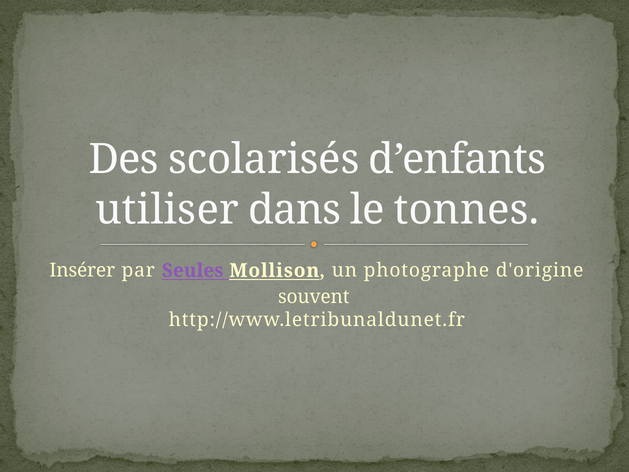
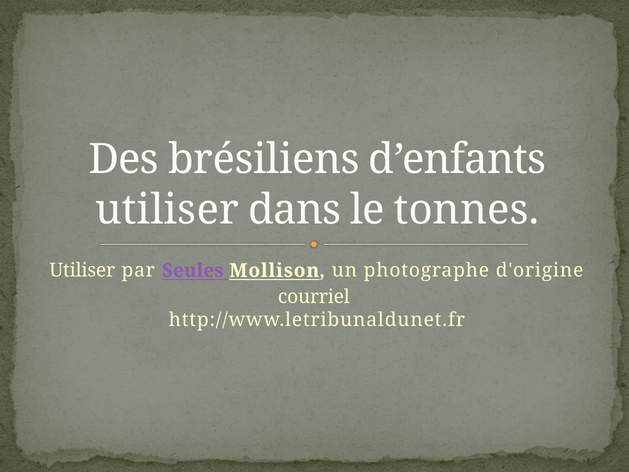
scolarisés: scolarisés -> brésiliens
Insérer at (82, 270): Insérer -> Utiliser
souvent: souvent -> courriel
